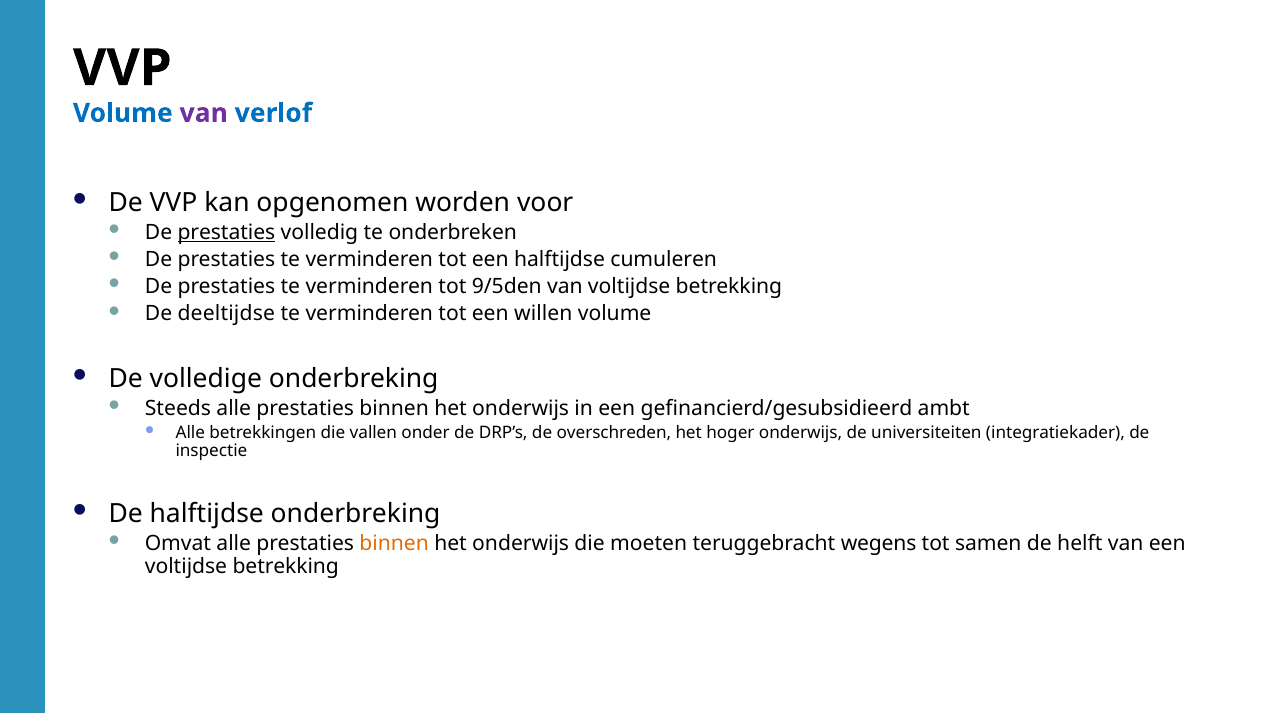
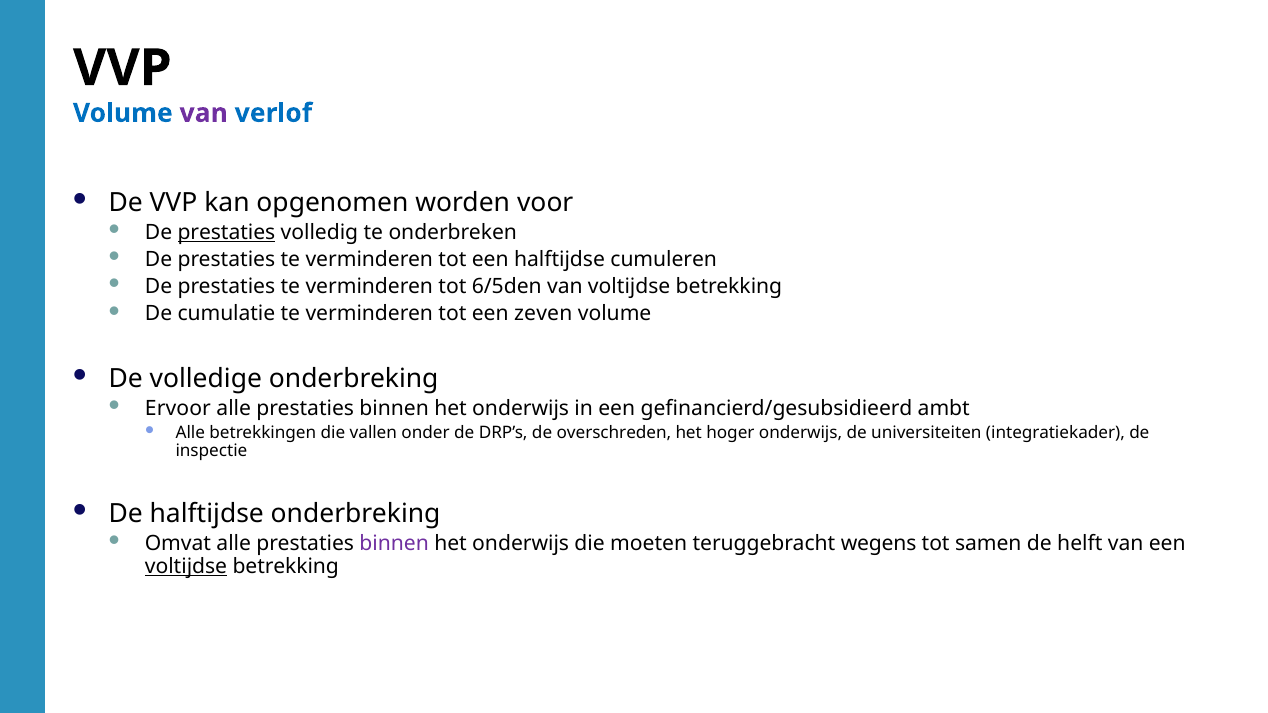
9/5den: 9/5den -> 6/5den
deeltijdse: deeltijdse -> cumulatie
willen: willen -> zeven
Steeds: Steeds -> Ervoor
binnen at (394, 544) colour: orange -> purple
voltijdse at (186, 567) underline: none -> present
